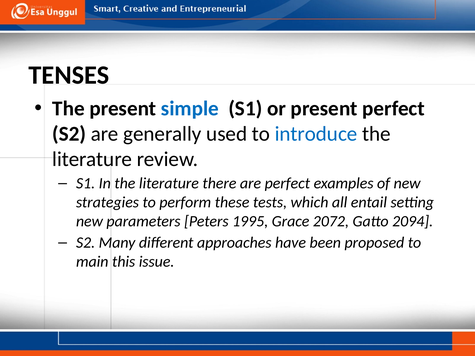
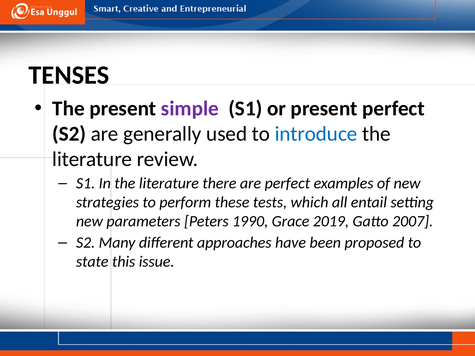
simple colour: blue -> purple
1995: 1995 -> 1990
2072: 2072 -> 2019
2094: 2094 -> 2007
main: main -> state
